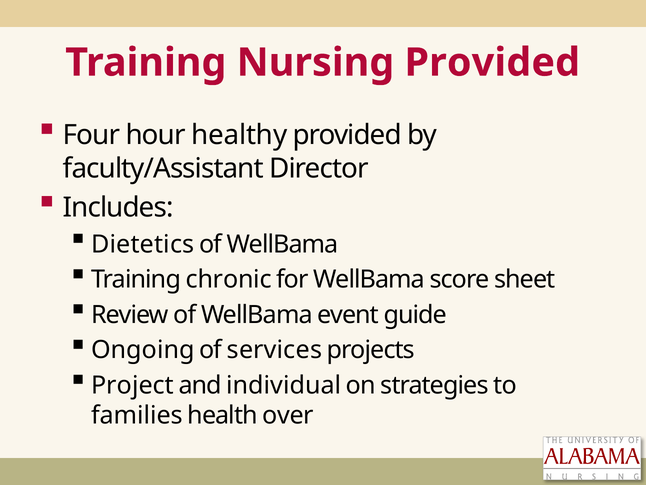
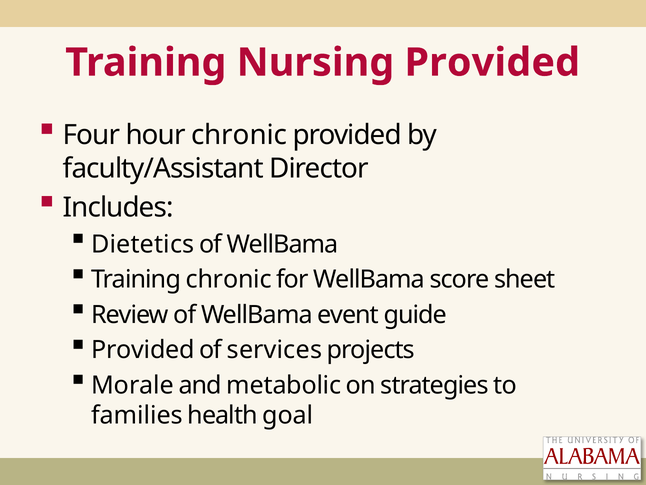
hour healthy: healthy -> chronic
Ongoing at (143, 350): Ongoing -> Provided
Project: Project -> Morale
individual: individual -> metabolic
over: over -> goal
